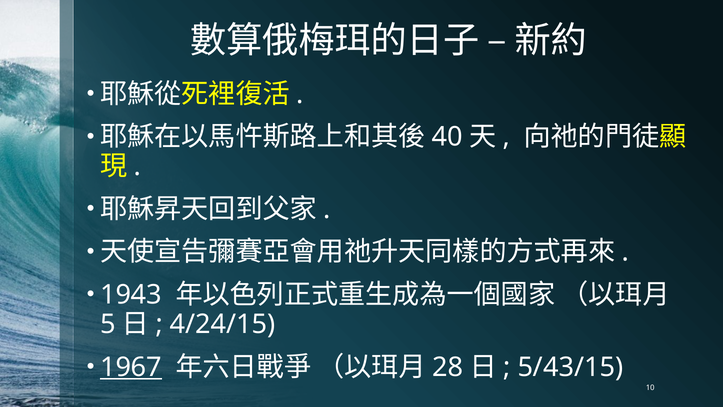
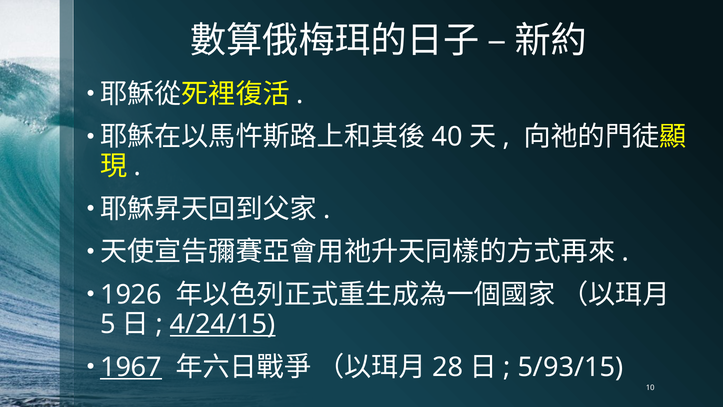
1943: 1943 -> 1926
4/24/15 underline: none -> present
5/43/15: 5/43/15 -> 5/93/15
